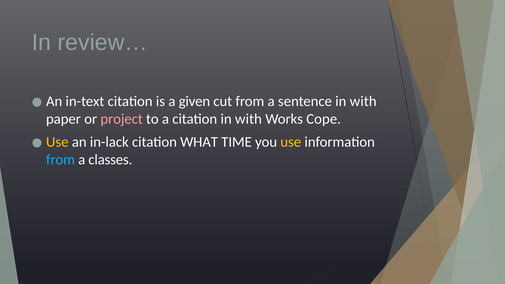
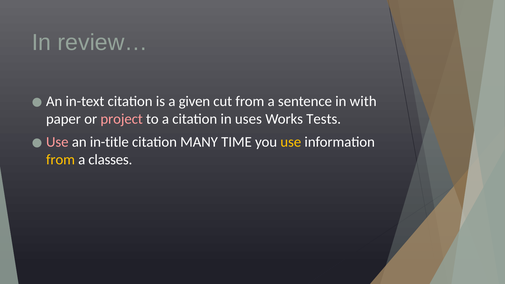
citation in with: with -> uses
Cope: Cope -> Tests
Use at (57, 142) colour: yellow -> pink
in-lack: in-lack -> in-title
WHAT: WHAT -> MANY
from at (61, 160) colour: light blue -> yellow
